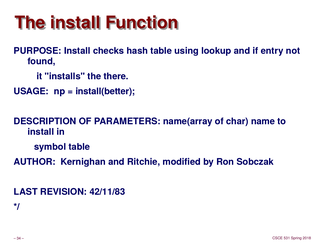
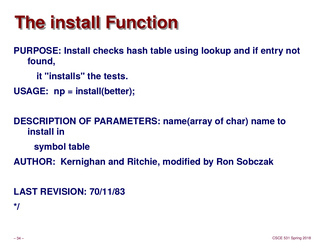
there: there -> tests
42/11/83: 42/11/83 -> 70/11/83
